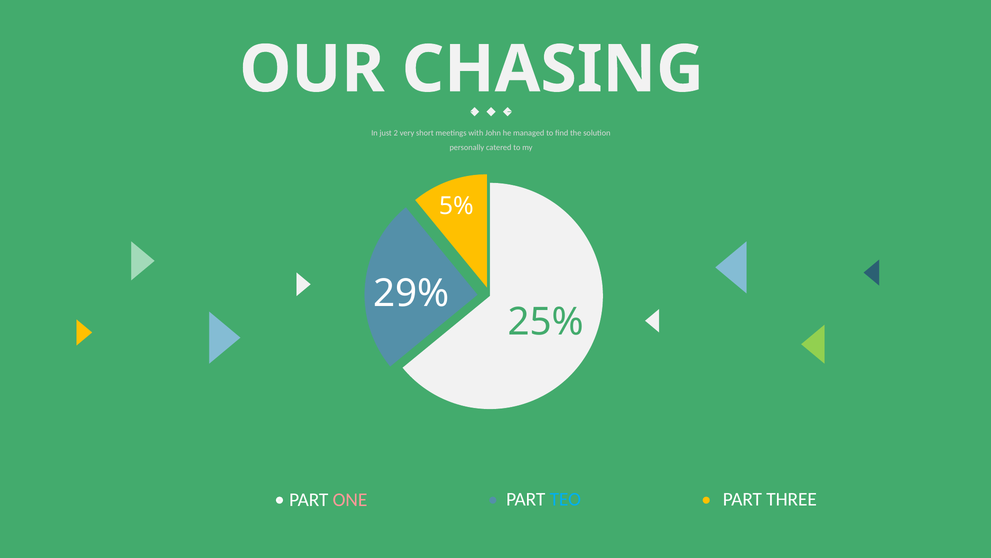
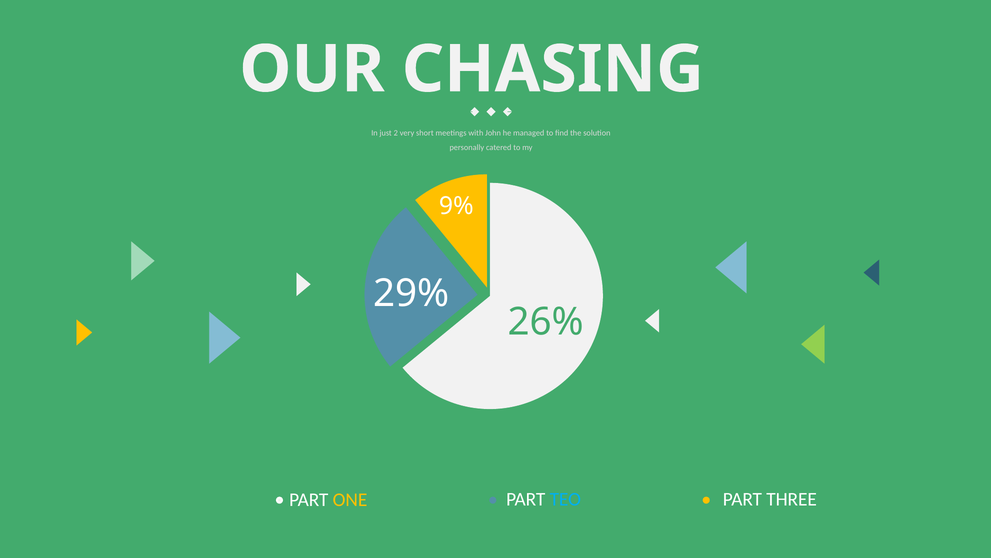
5%: 5% -> 9%
25%: 25% -> 26%
ONE colour: pink -> yellow
